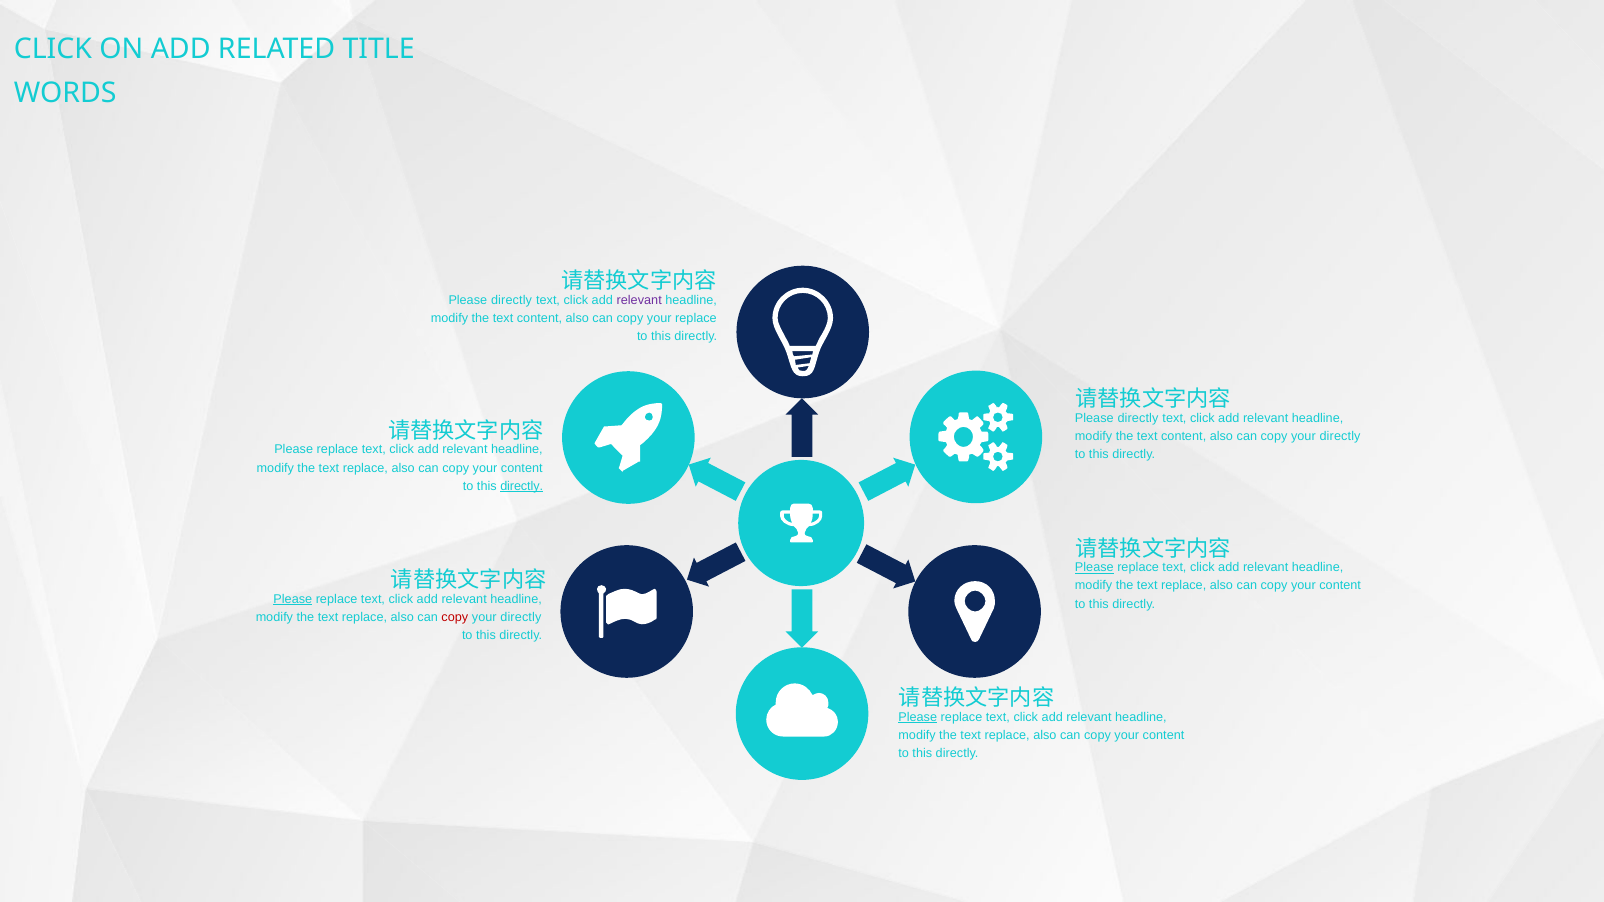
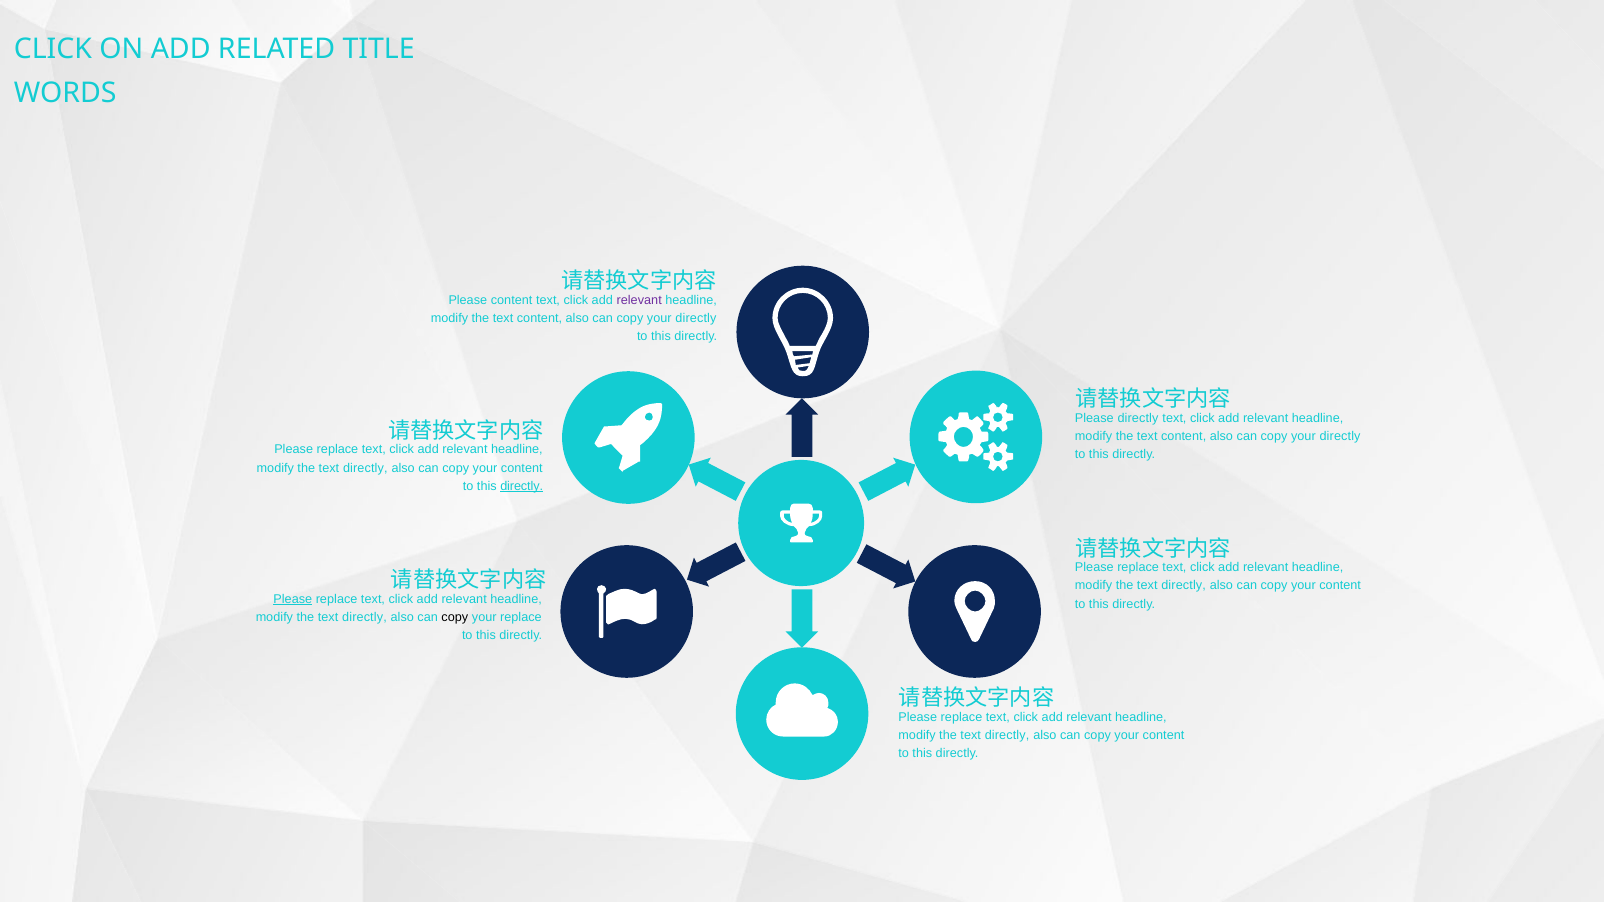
directly at (512, 300): directly -> content
replace at (696, 318): replace -> directly
replace at (365, 468): replace -> directly
Please at (1094, 568) underline: present -> none
replace at (1184, 586): replace -> directly
replace at (365, 618): replace -> directly
copy at (455, 618) colour: red -> black
directly at (521, 618): directly -> replace
Please at (918, 717) underline: present -> none
replace at (1007, 735): replace -> directly
